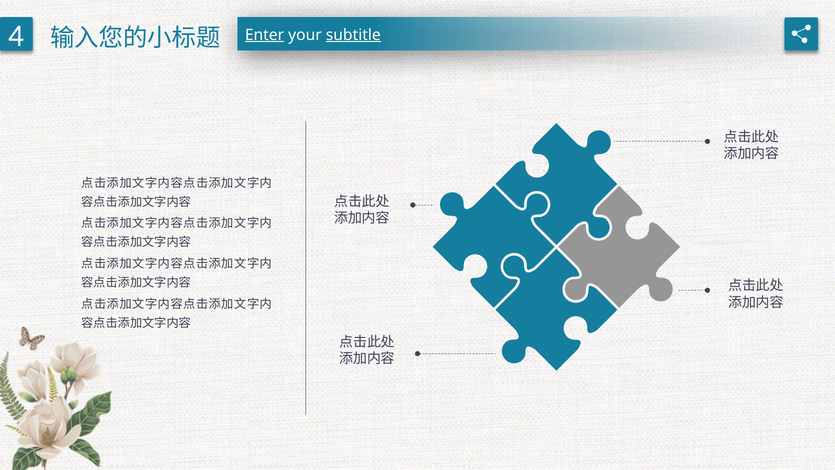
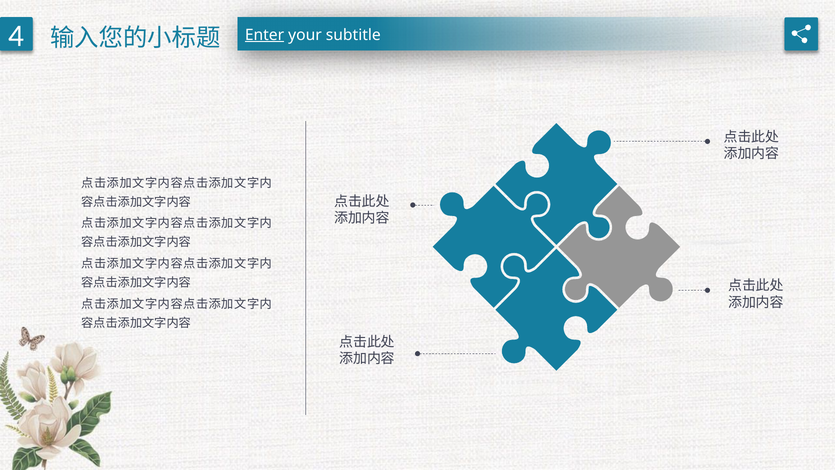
subtitle underline: present -> none
